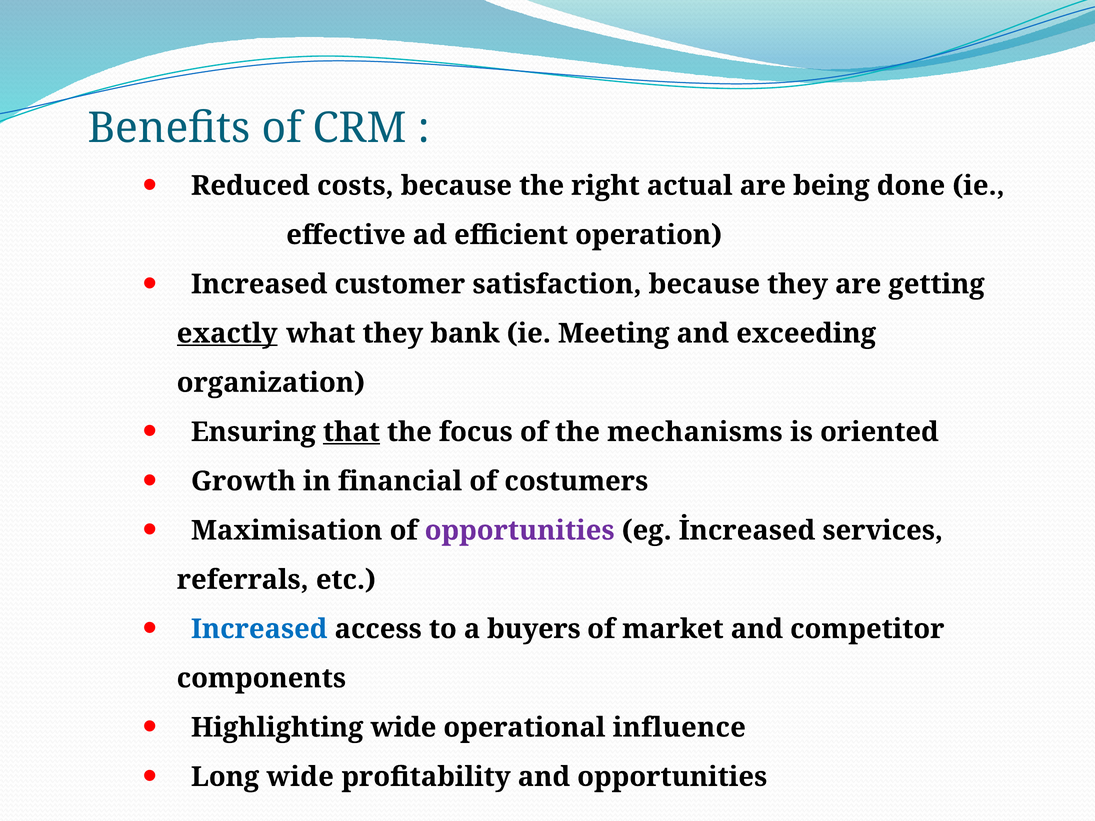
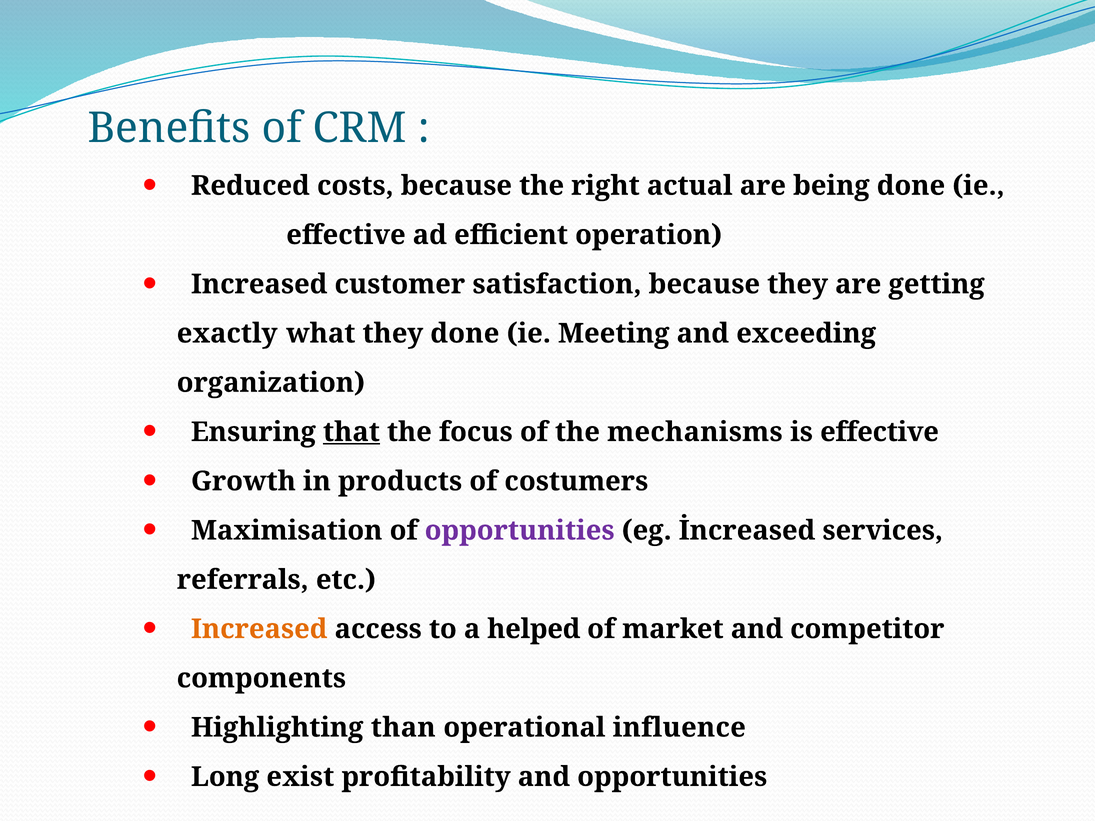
exactly underline: present -> none
they bank: bank -> done
is oriented: oriented -> effective
financial: financial -> products
Increased at (259, 629) colour: blue -> orange
buyers: buyers -> helped
Highlighting wide: wide -> than
Long wide: wide -> exist
